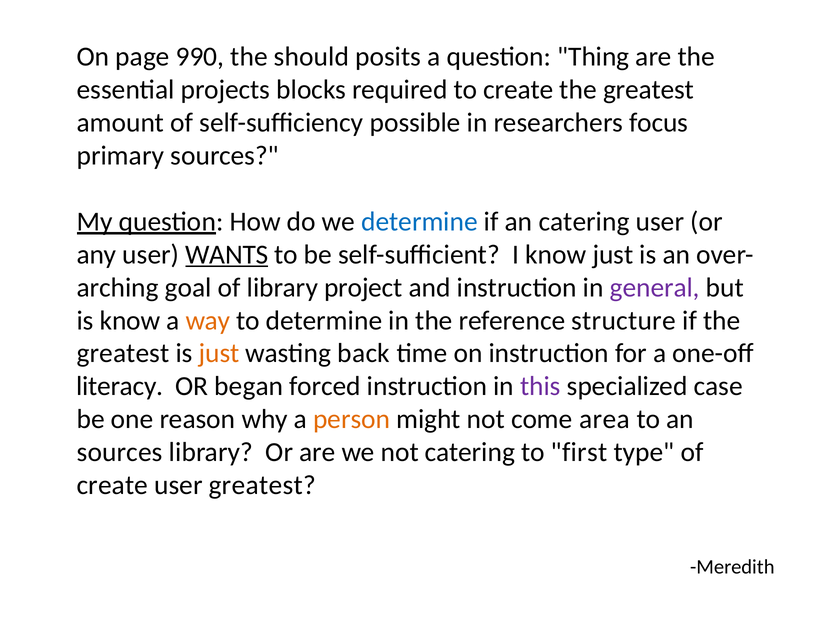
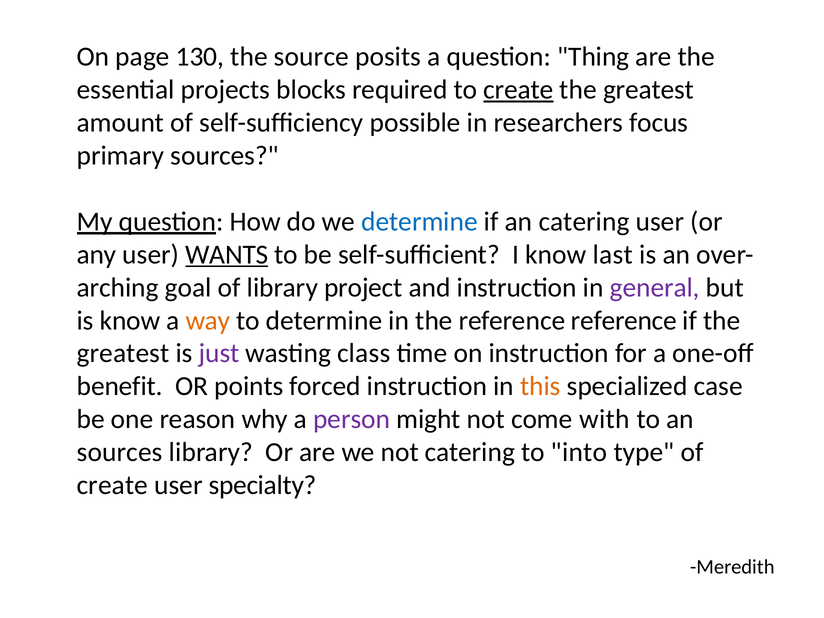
990: 990 -> 130
should: should -> source
create at (518, 90) underline: none -> present
know just: just -> last
reference structure: structure -> reference
just at (219, 353) colour: orange -> purple
back: back -> class
literacy: literacy -> benefit
began: began -> points
this colour: purple -> orange
person colour: orange -> purple
area: area -> with
first: first -> into
user greatest: greatest -> specialty
